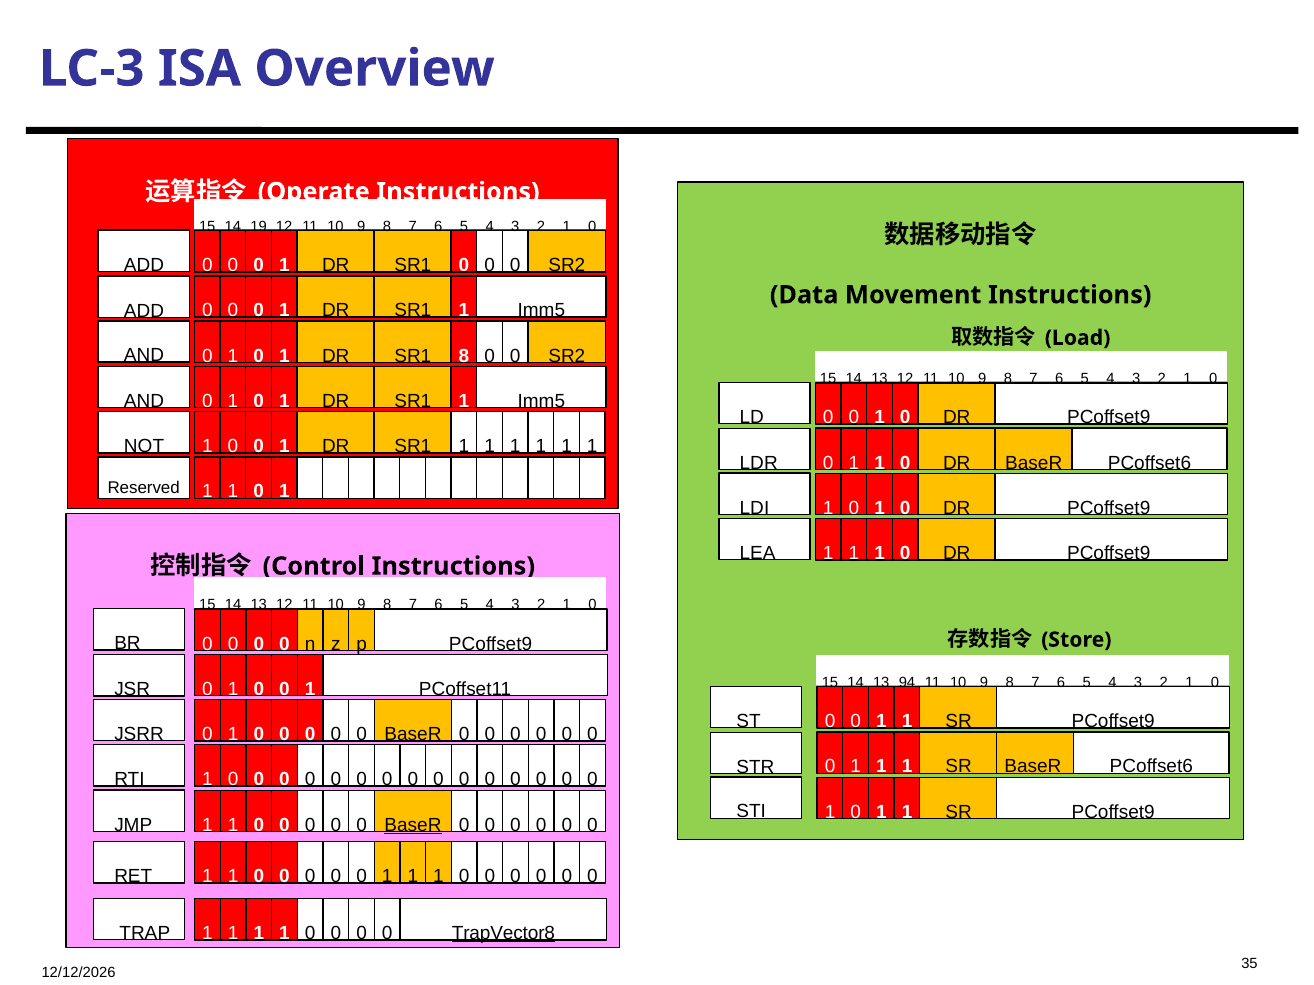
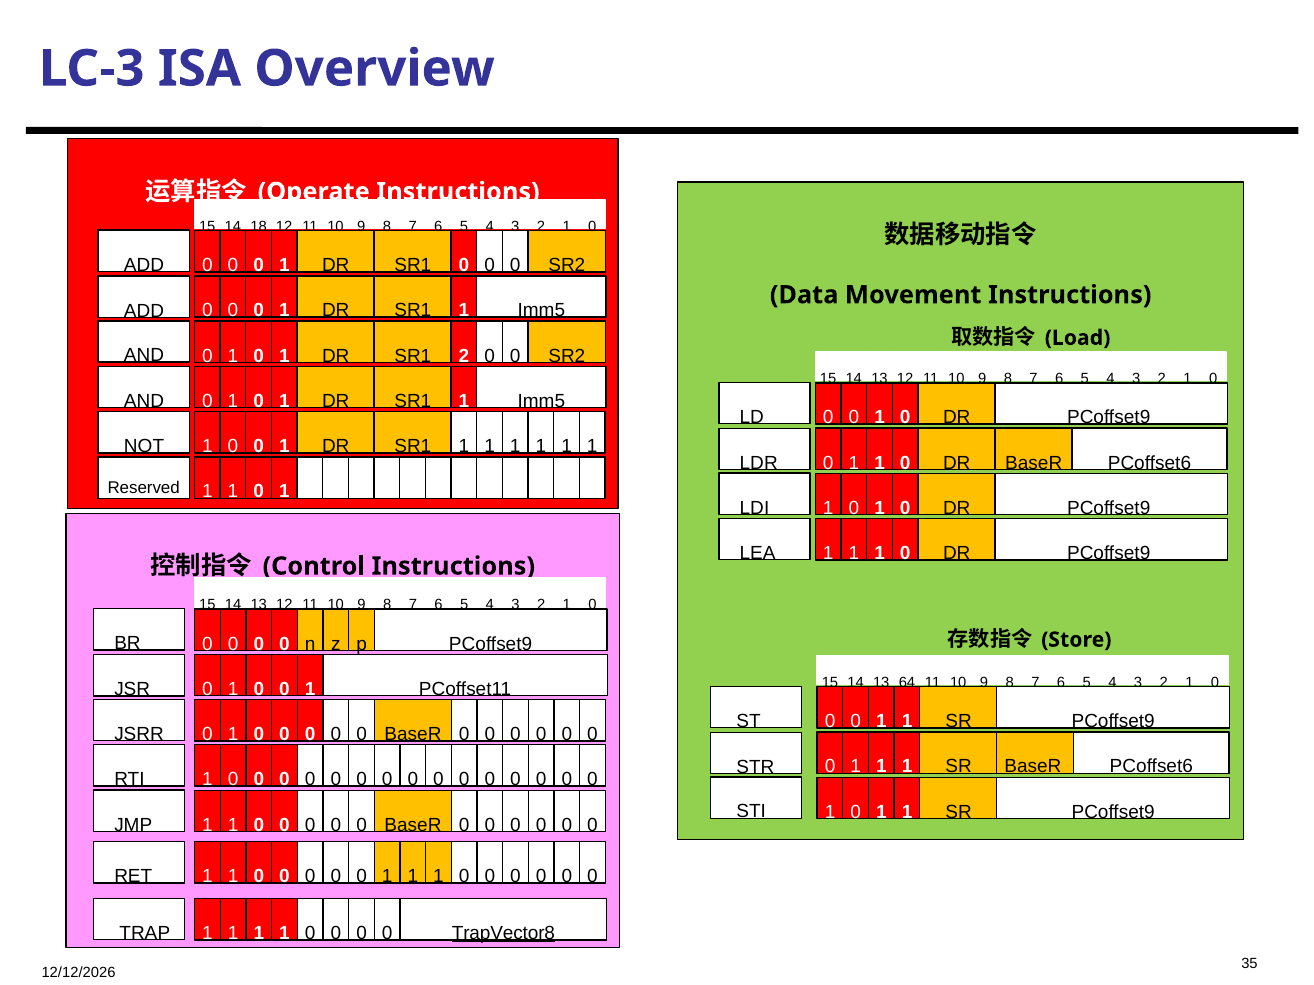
19: 19 -> 18
SR1 8: 8 -> 2
94: 94 -> 64
BaseR at (413, 825) underline: present -> none
